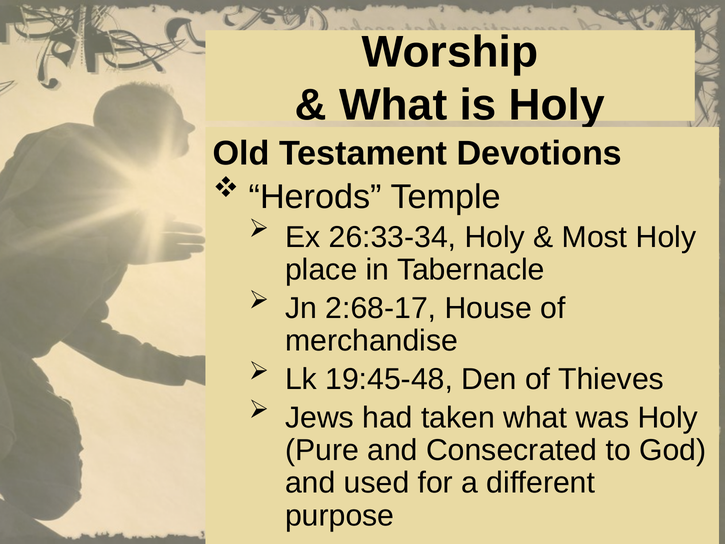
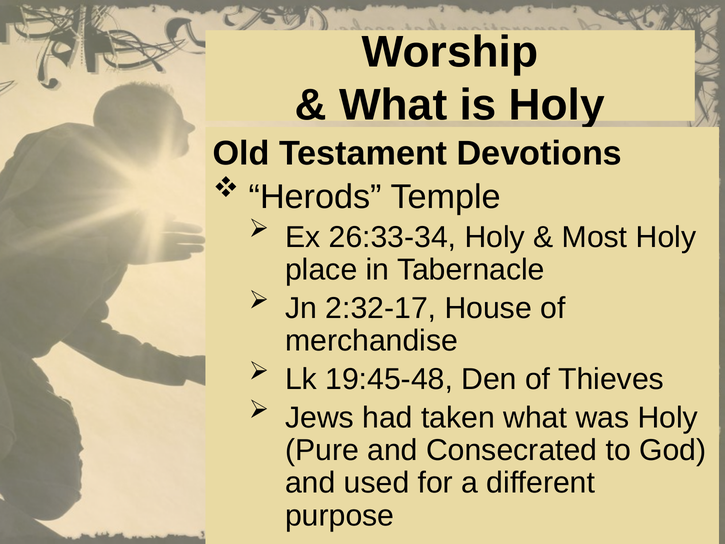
2:68-17: 2:68-17 -> 2:32-17
